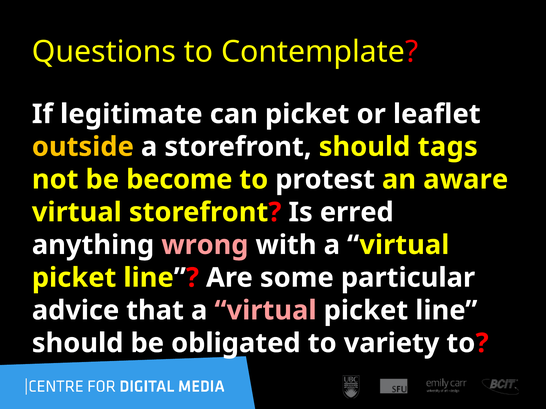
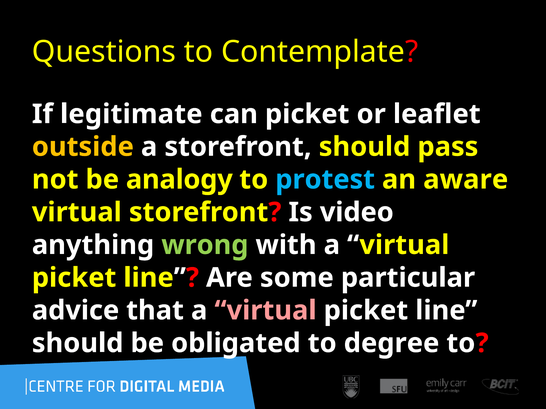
tags: tags -> pass
become: become -> analogy
protest colour: white -> light blue
erred: erred -> video
wrong colour: pink -> light green
variety: variety -> degree
